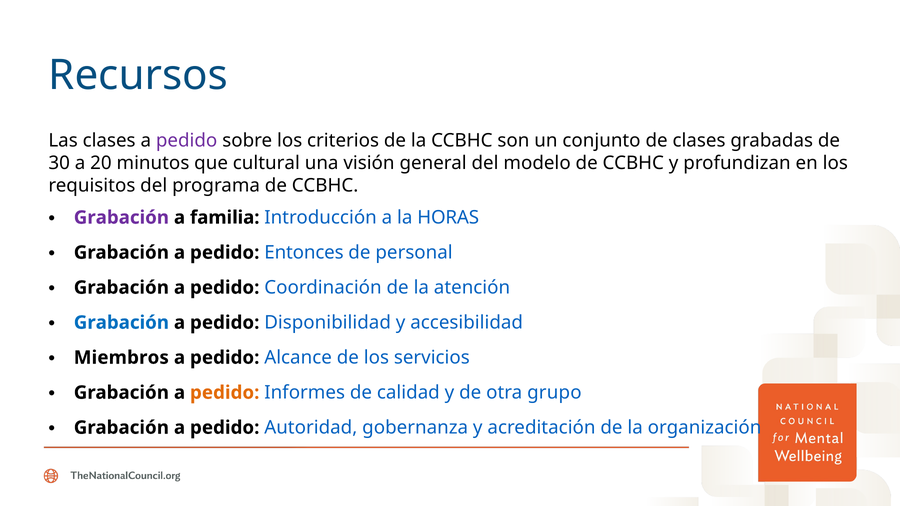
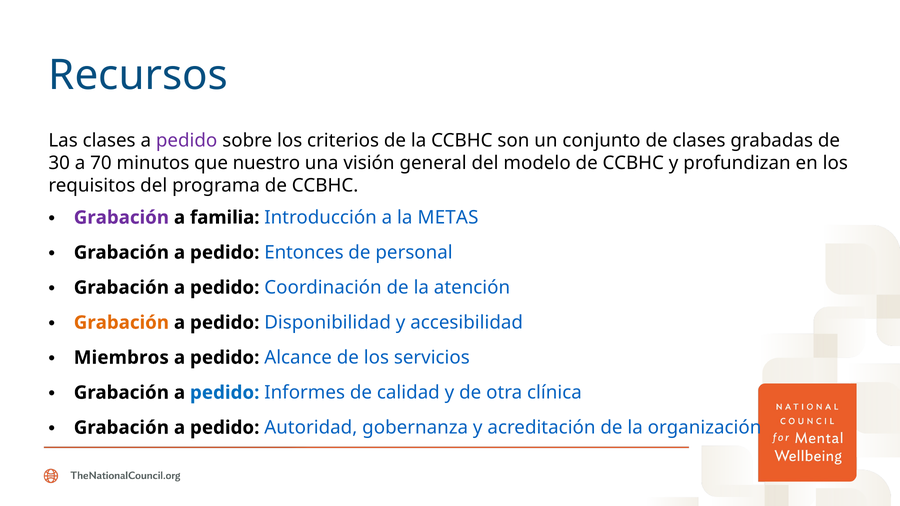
20: 20 -> 70
cultural: cultural -> nuestro
HORAS: HORAS -> METAS
Grabación at (121, 323) colour: blue -> orange
pedido at (225, 393) colour: orange -> blue
grupo: grupo -> clínica
